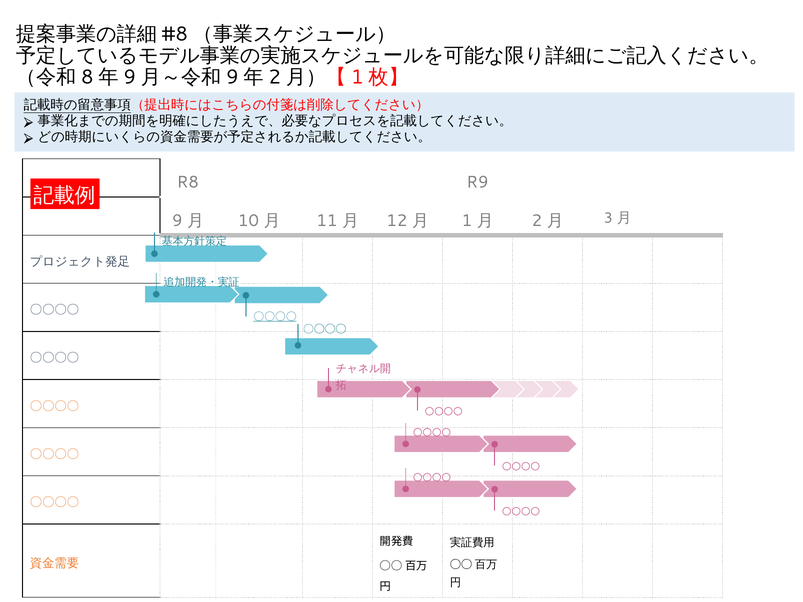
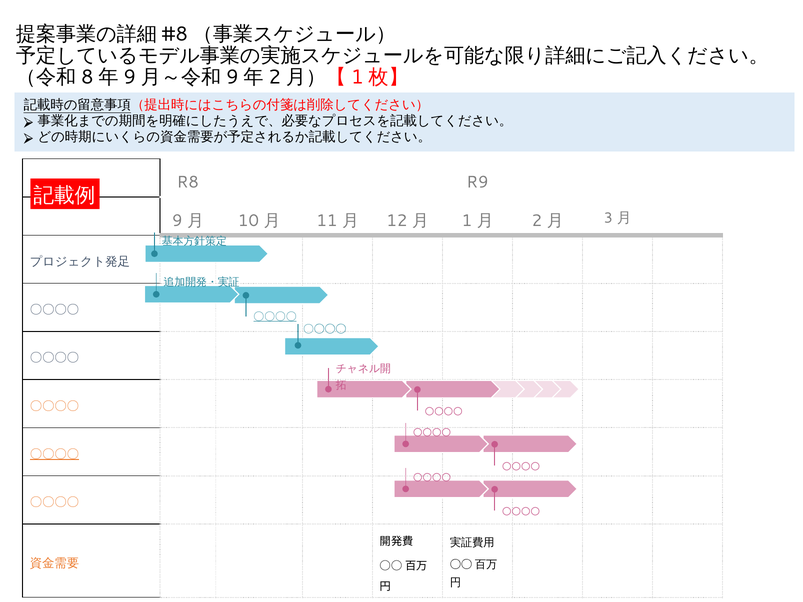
〇〇〇〇 at (54, 454) underline: none -> present
